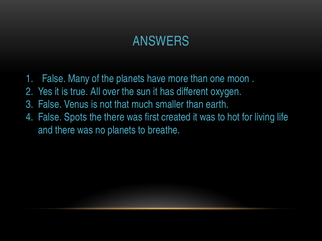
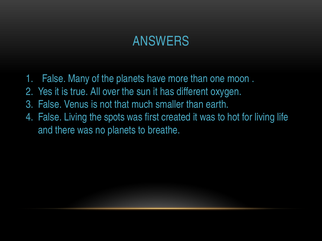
False Spots: Spots -> Living
the there: there -> spots
